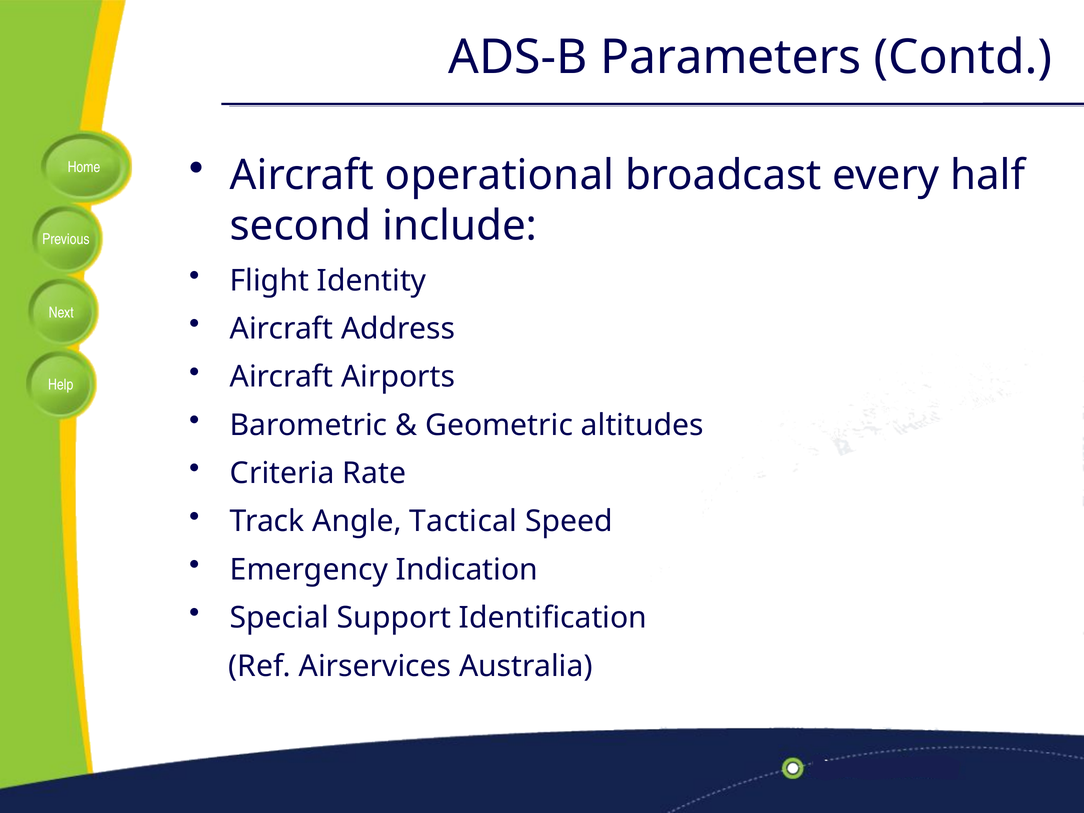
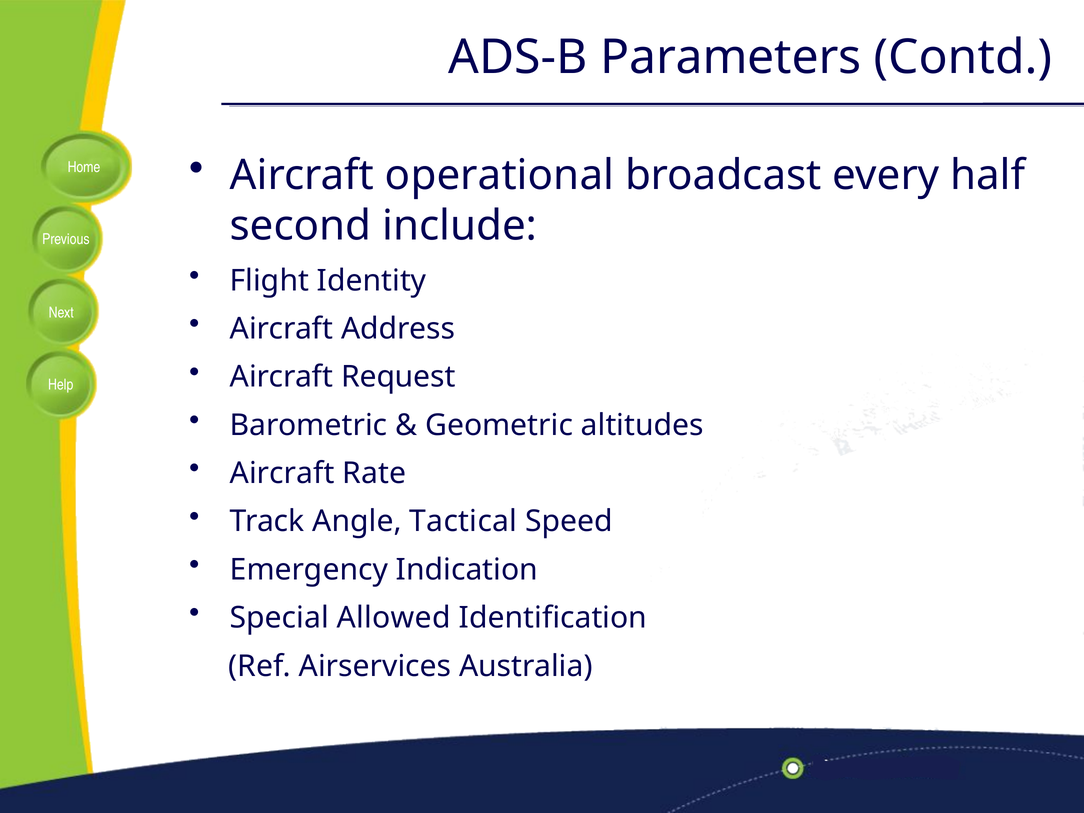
Airports: Airports -> Request
Criteria at (282, 473): Criteria -> Aircraft
Support: Support -> Allowed
